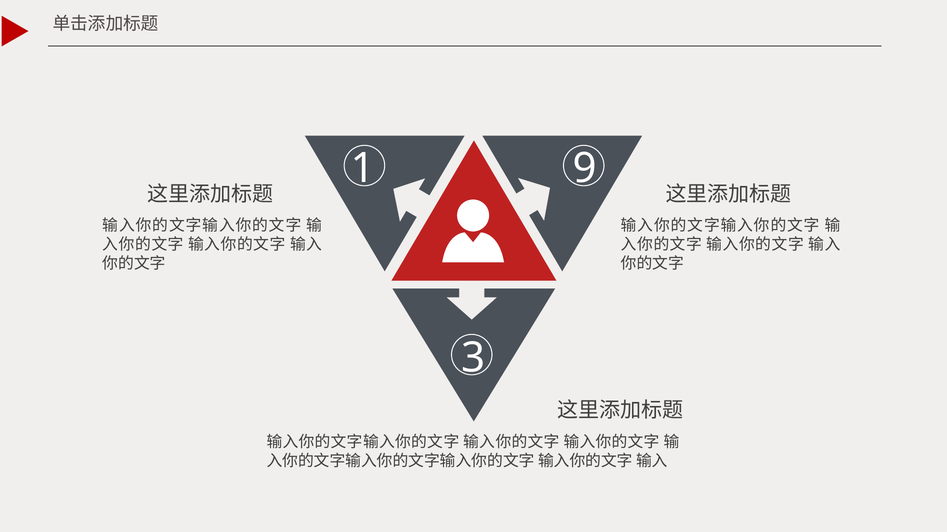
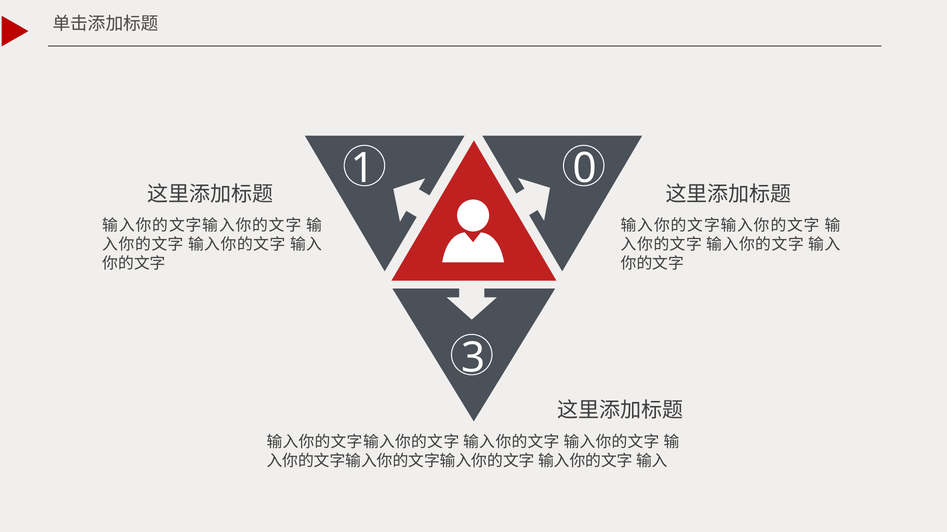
9: 9 -> 0
